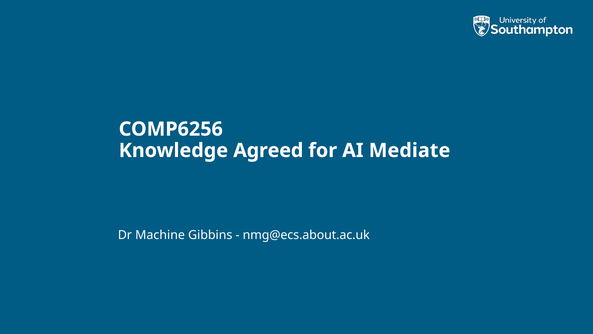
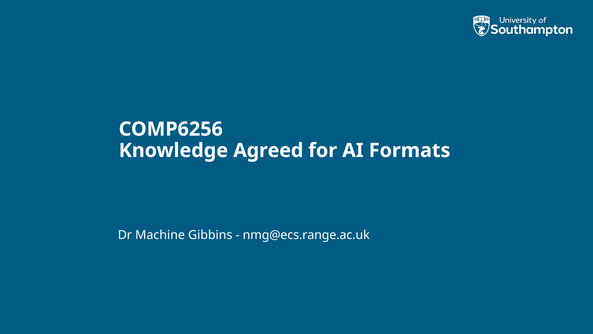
Mediate: Mediate -> Formats
nmg@ecs.about.ac.uk: nmg@ecs.about.ac.uk -> nmg@ecs.range.ac.uk
